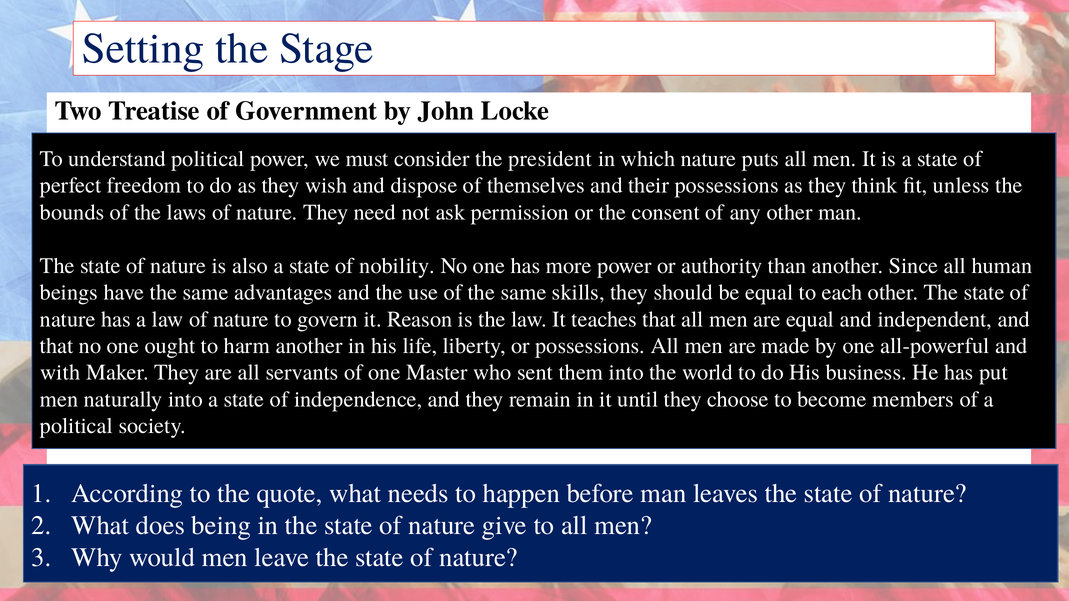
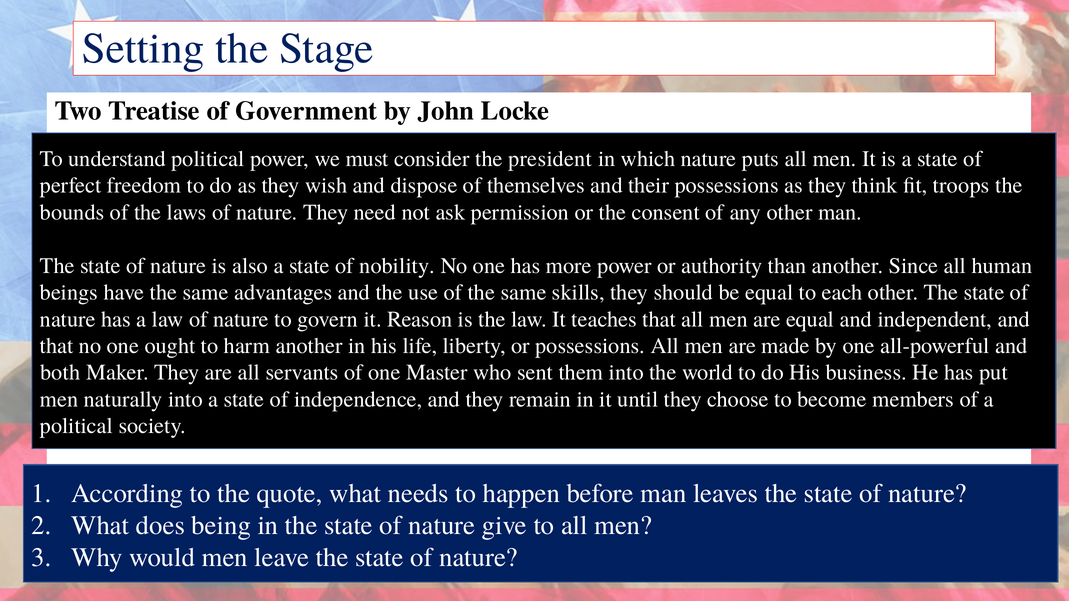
unless: unless -> troops
with: with -> both
